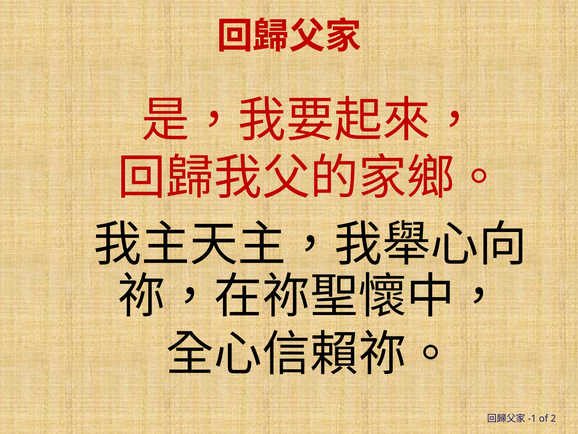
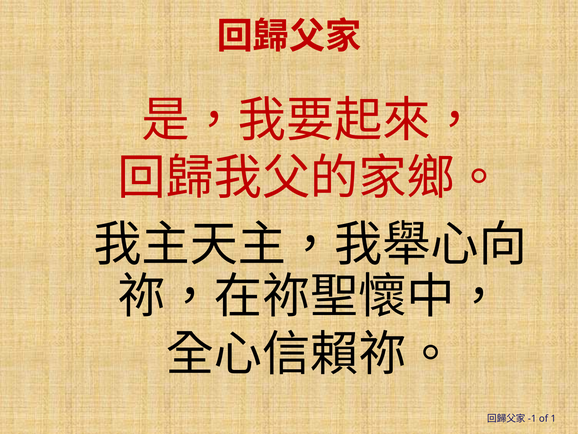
2: 2 -> 1
